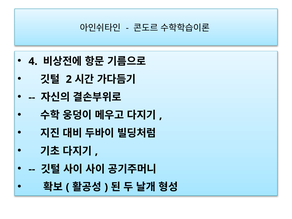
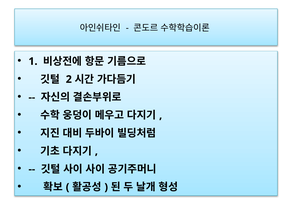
4: 4 -> 1
